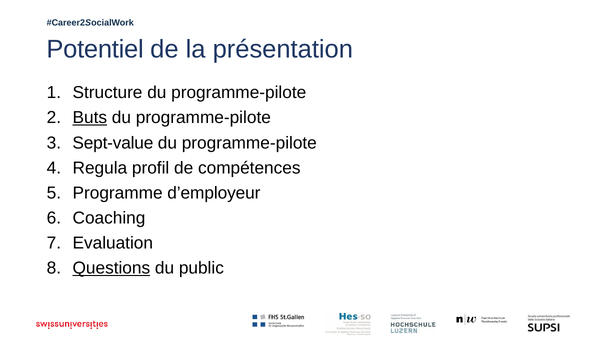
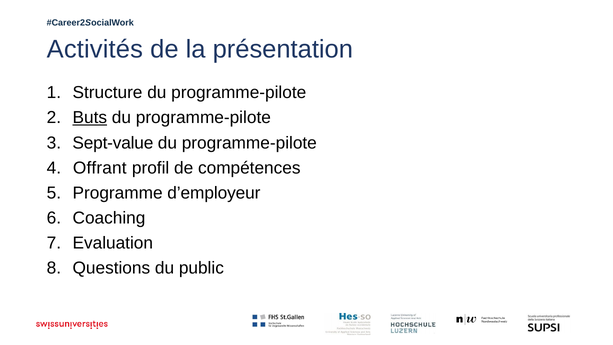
Potentiel: Potentiel -> Activités
Regula: Regula -> Offrant
Questions underline: present -> none
